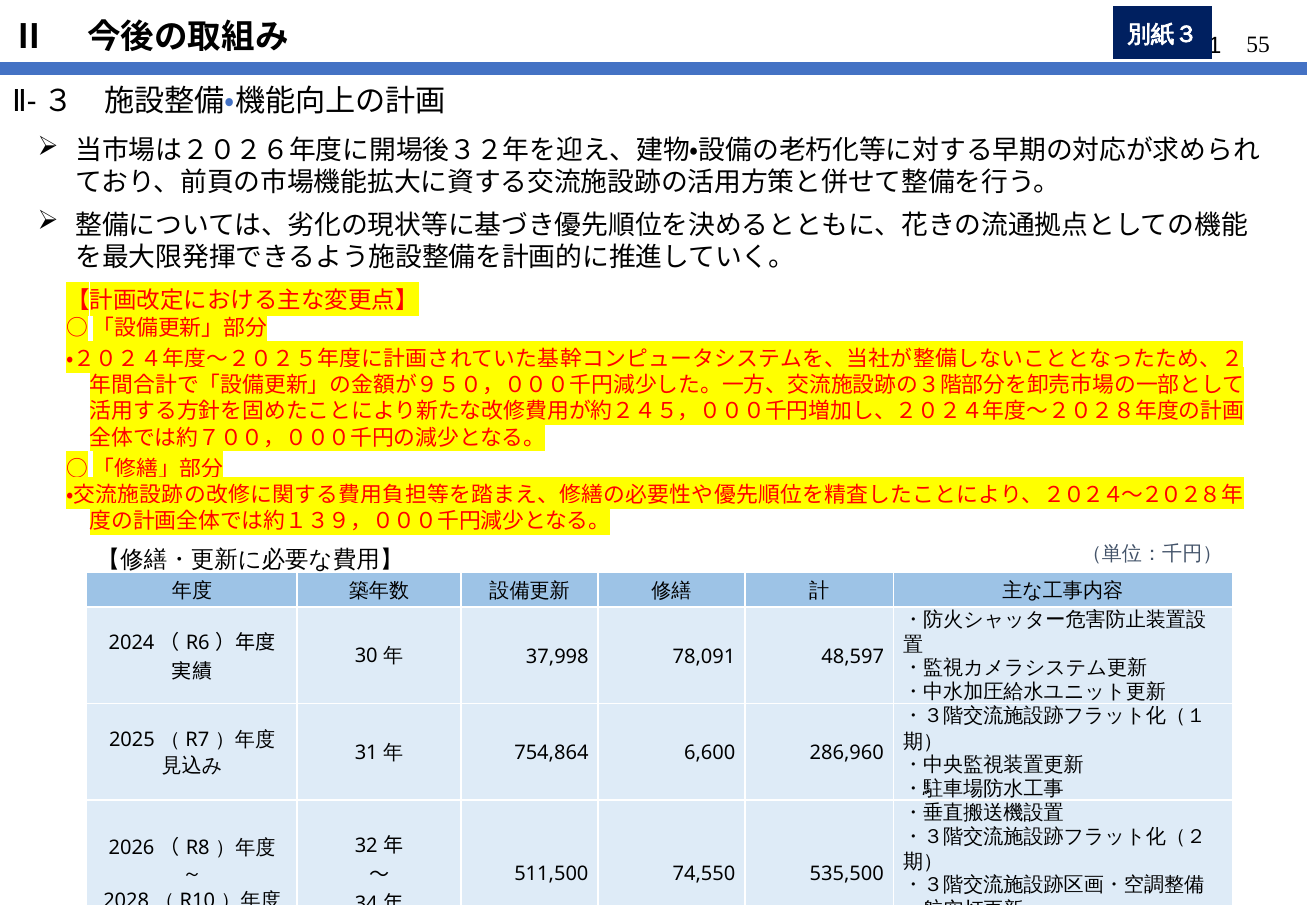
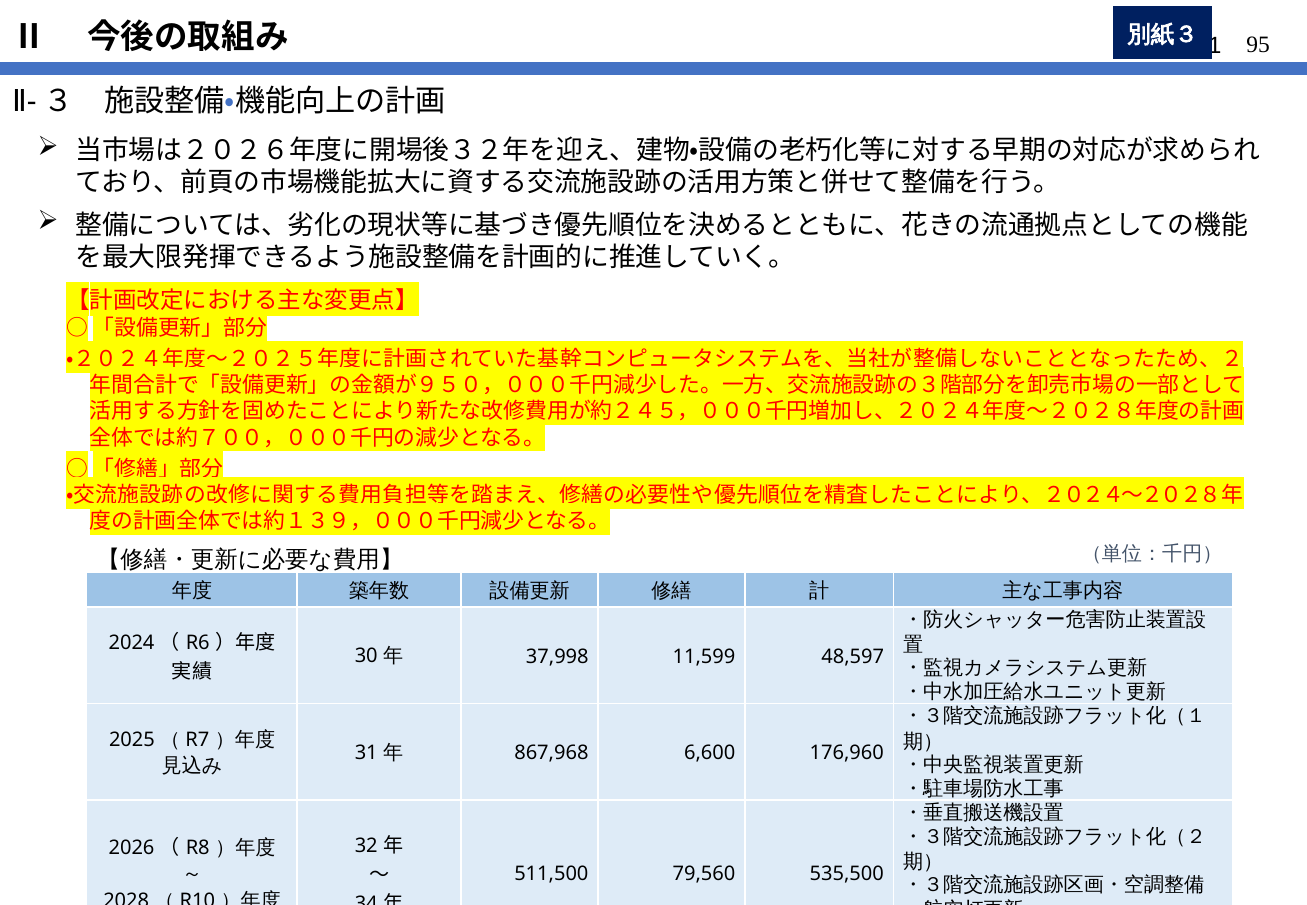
55: 55 -> 95
78,091: 78,091 -> 11,599
754,864: 754,864 -> 867,968
286,960: 286,960 -> 176,960
74,550: 74,550 -> 79,560
